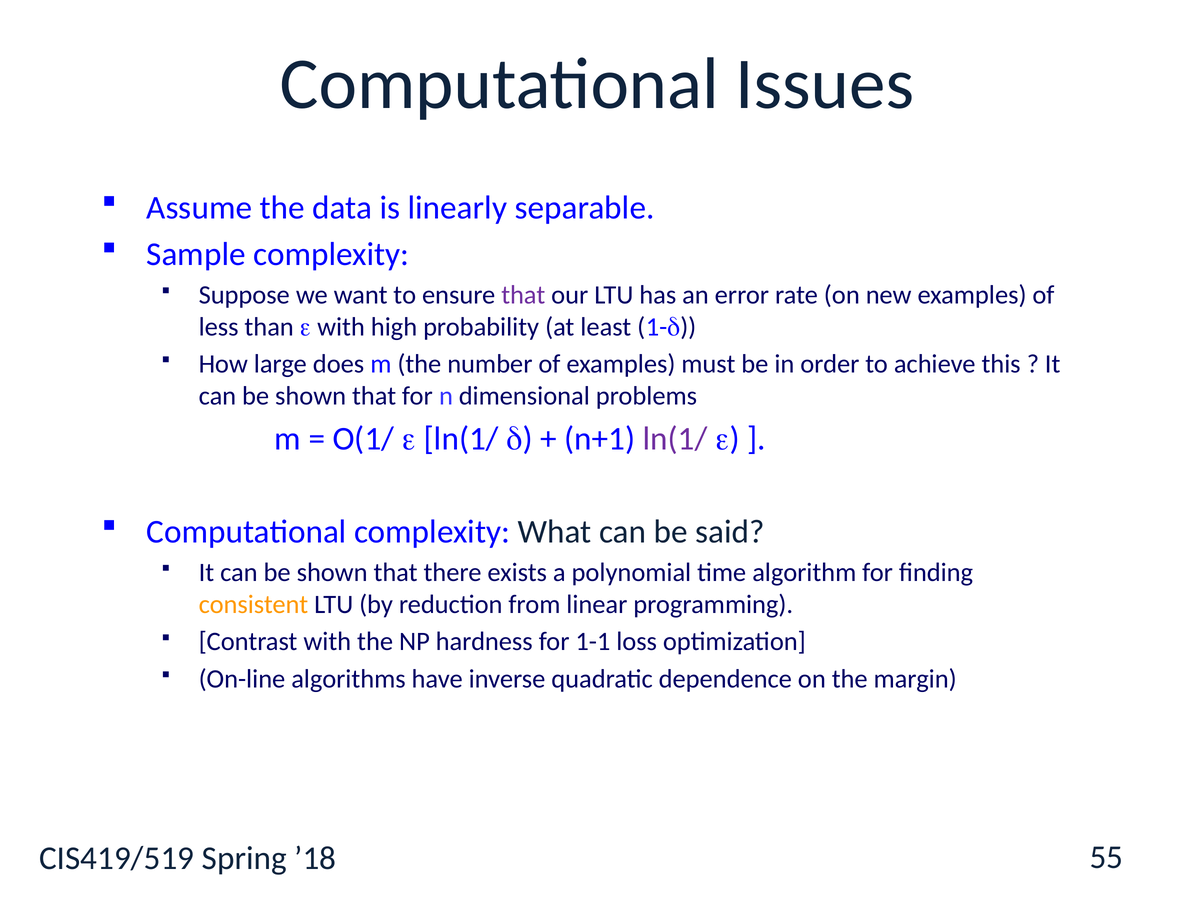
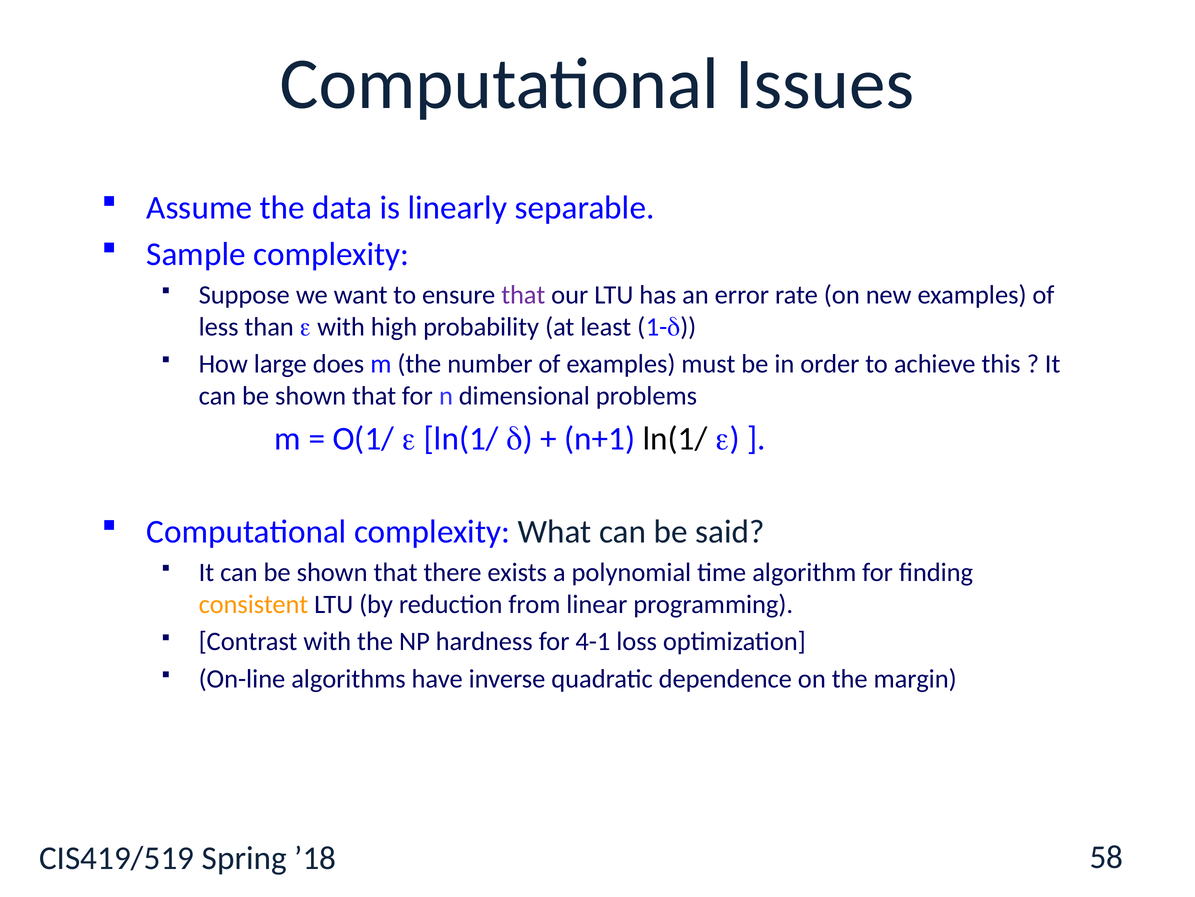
ln(1/ at (675, 438) colour: purple -> black
1-1: 1-1 -> 4-1
55: 55 -> 58
